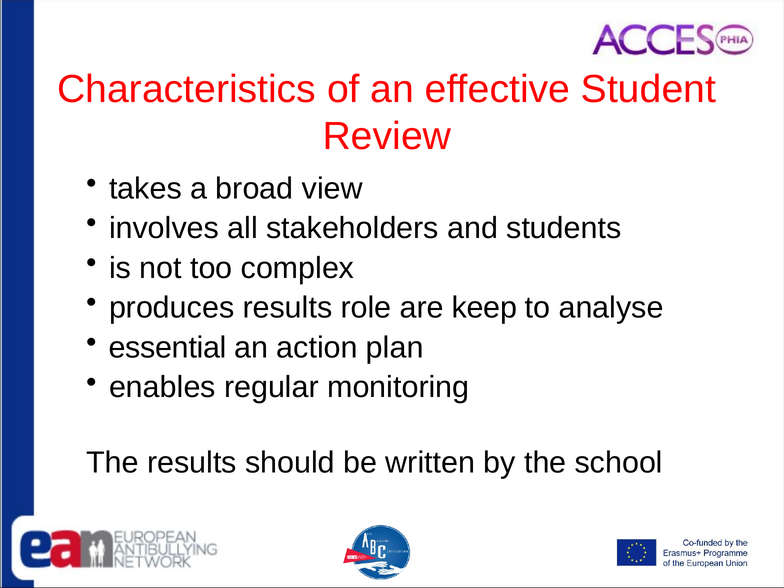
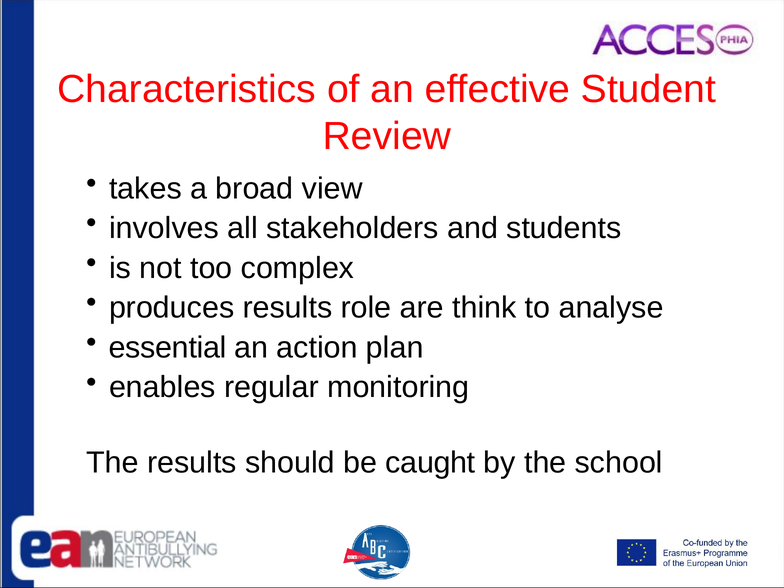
keep: keep -> think
written: written -> caught
